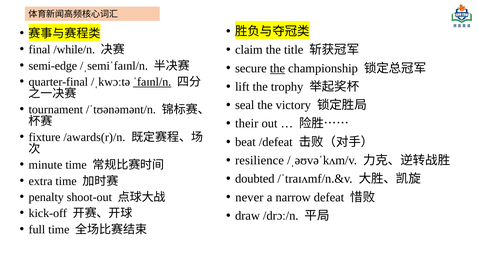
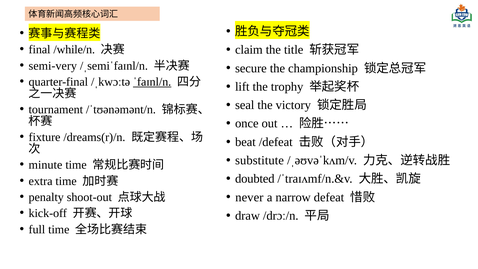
semi-edge: semi-edge -> semi-very
the at (277, 68) underline: present -> none
their: their -> once
/awards(r)/n: /awards(r)/n -> /dreams(r)/n
resilience: resilience -> substitute
